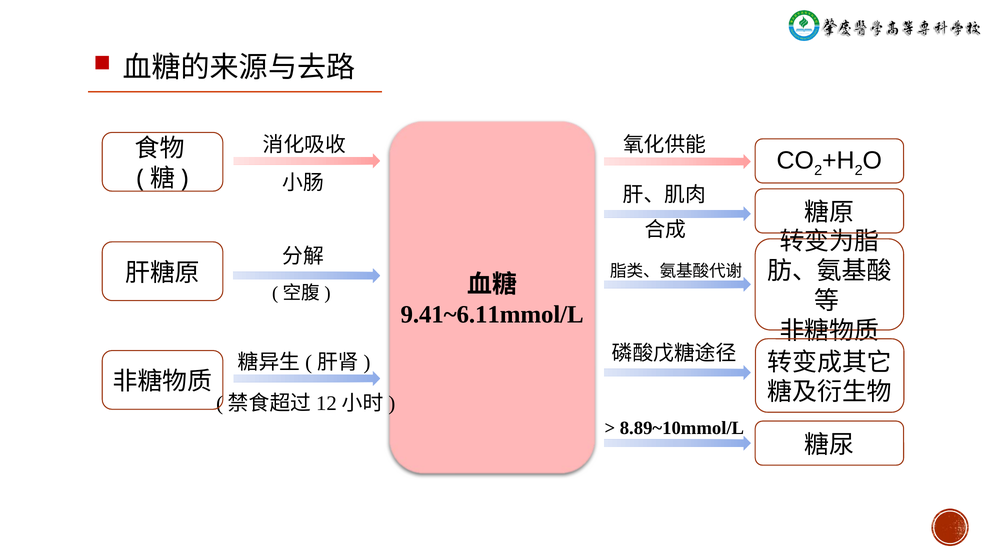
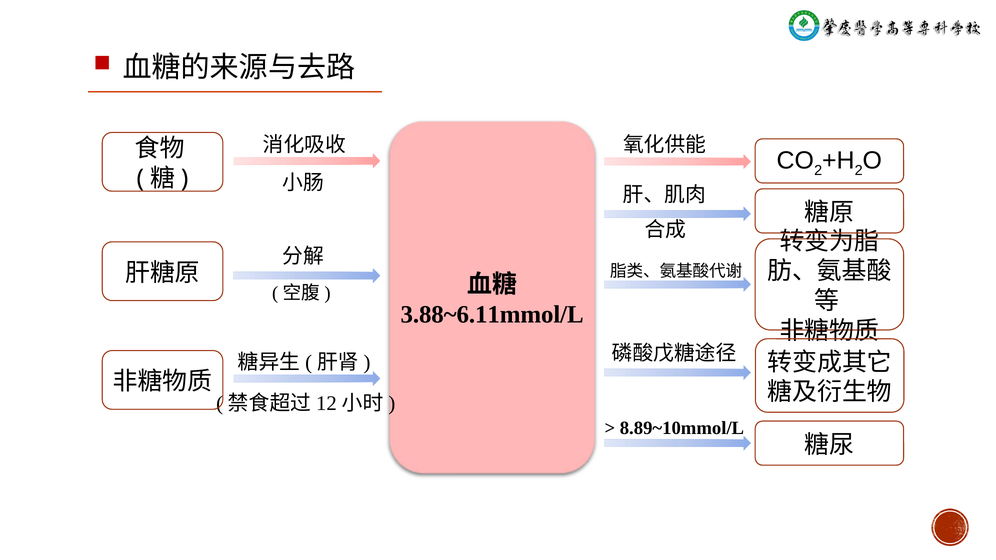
9.41~6.11mmol/L: 9.41~6.11mmol/L -> 3.88~6.11mmol/L
